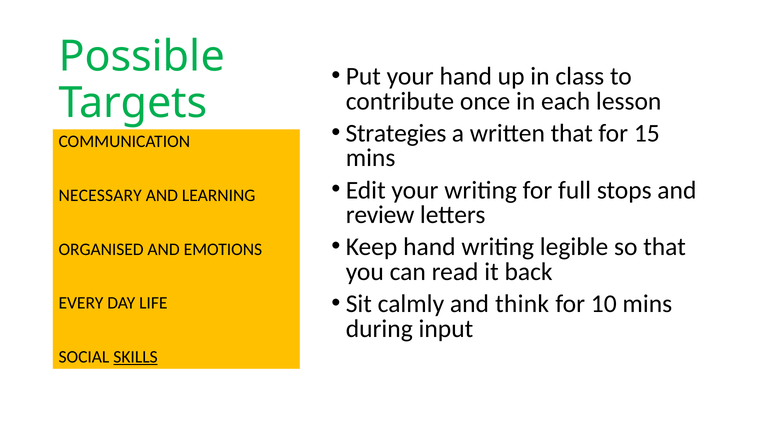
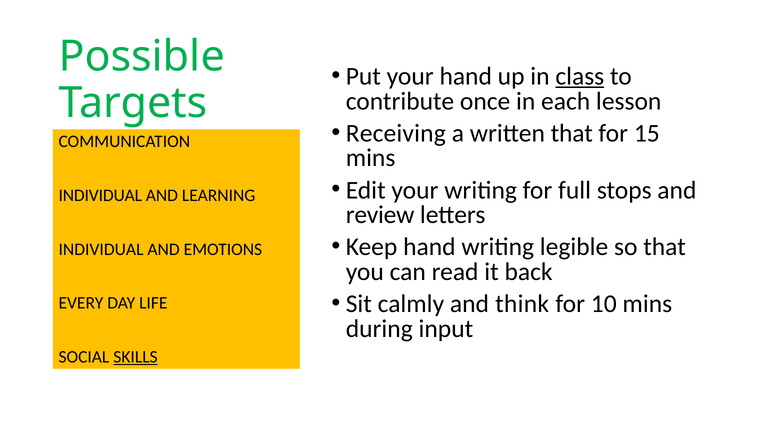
class underline: none -> present
Strategies: Strategies -> Receiving
NECESSARY at (100, 195): NECESSARY -> INDIVIDUAL
ORGANISED at (101, 249): ORGANISED -> INDIVIDUAL
